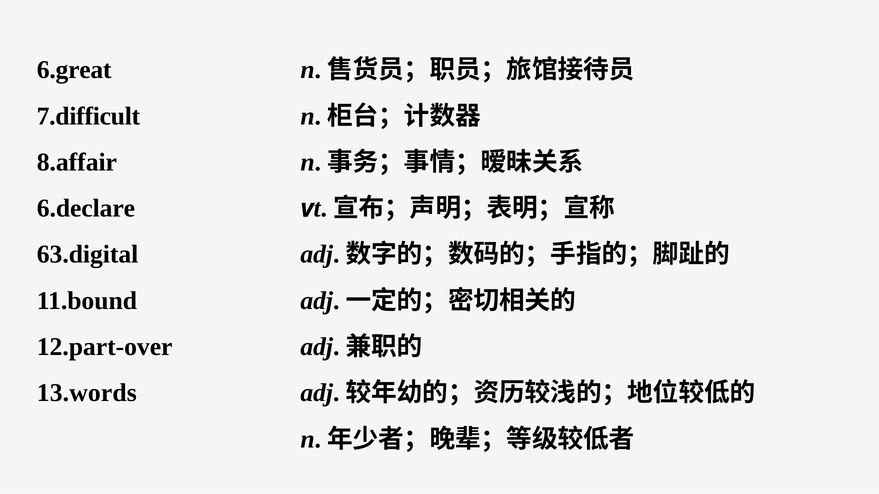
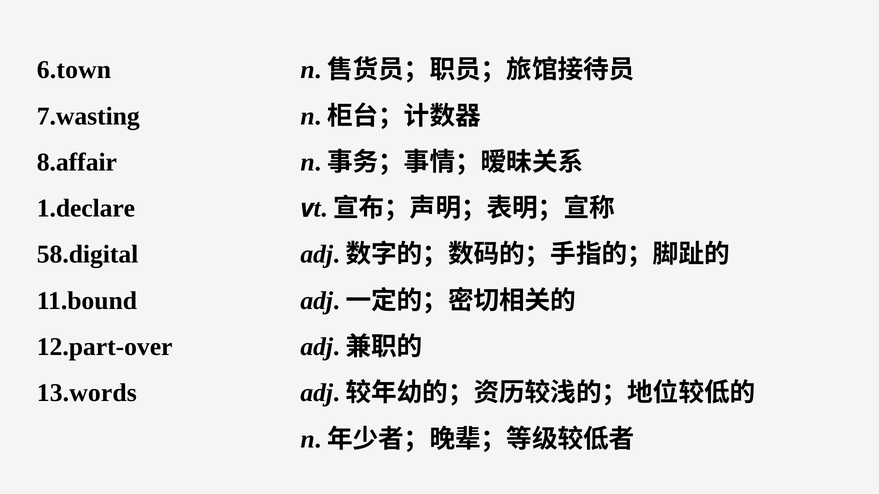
6.great: 6.great -> 6.town
7.difficult: 7.difficult -> 7.wasting
6.declare: 6.declare -> 1.declare
63.digital: 63.digital -> 58.digital
